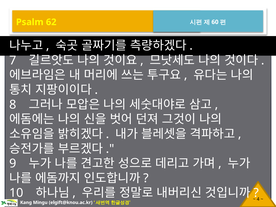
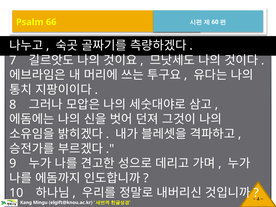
62: 62 -> 66
